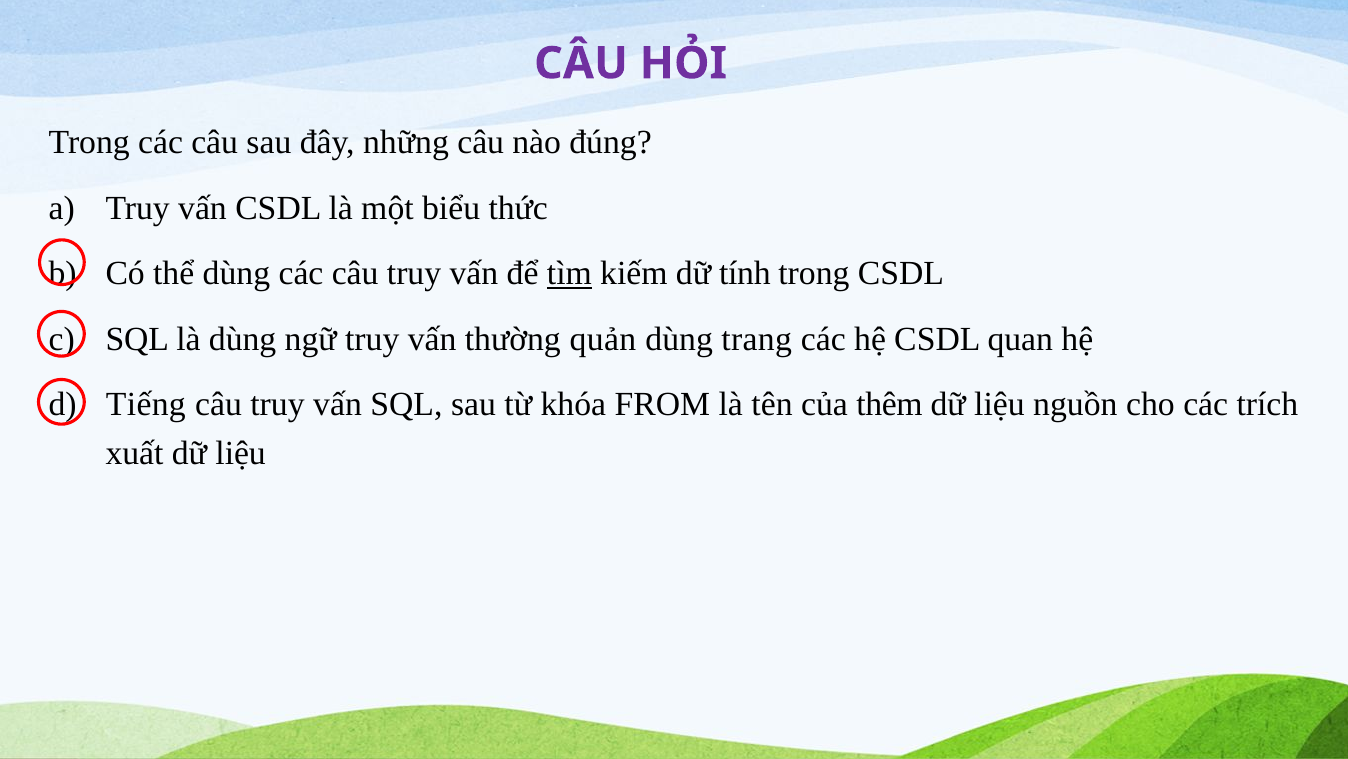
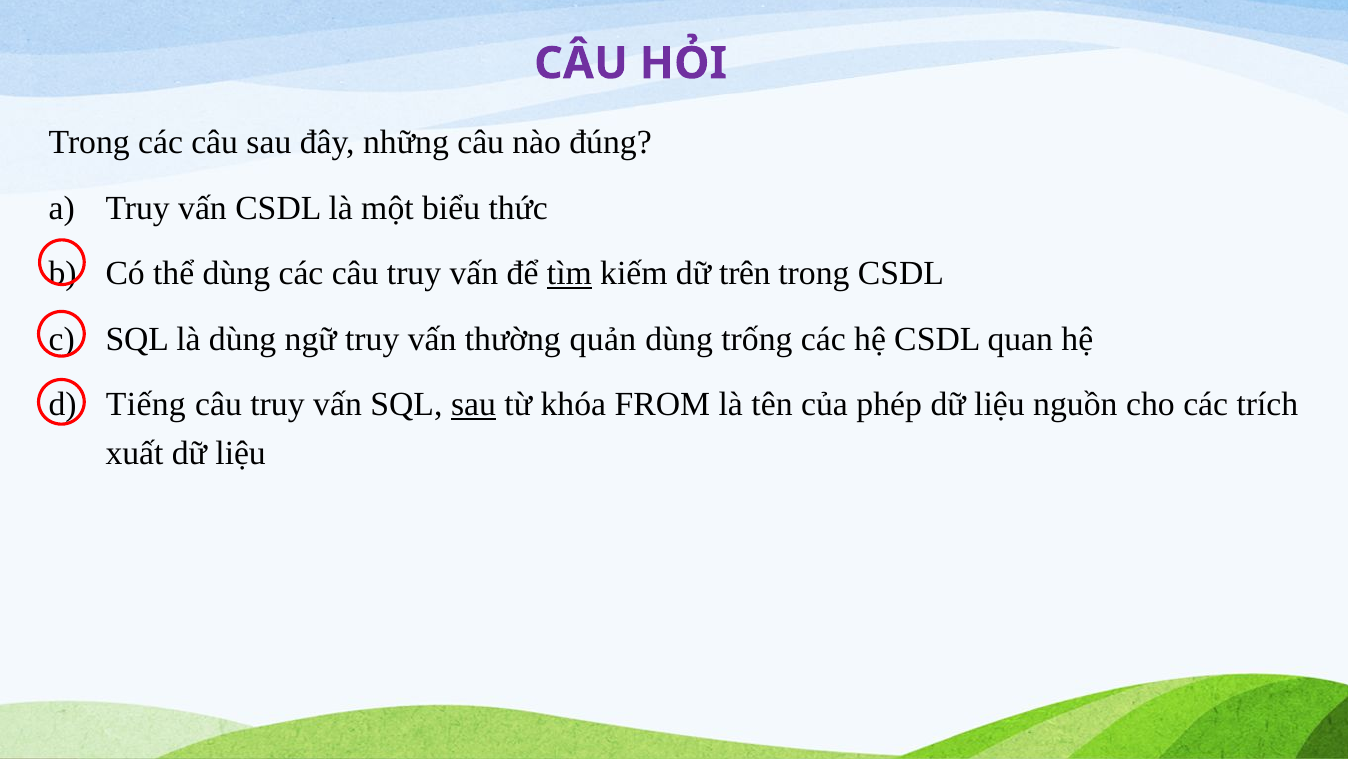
tính: tính -> trên
trang: trang -> trống
sau at (473, 404) underline: none -> present
thêm: thêm -> phép
